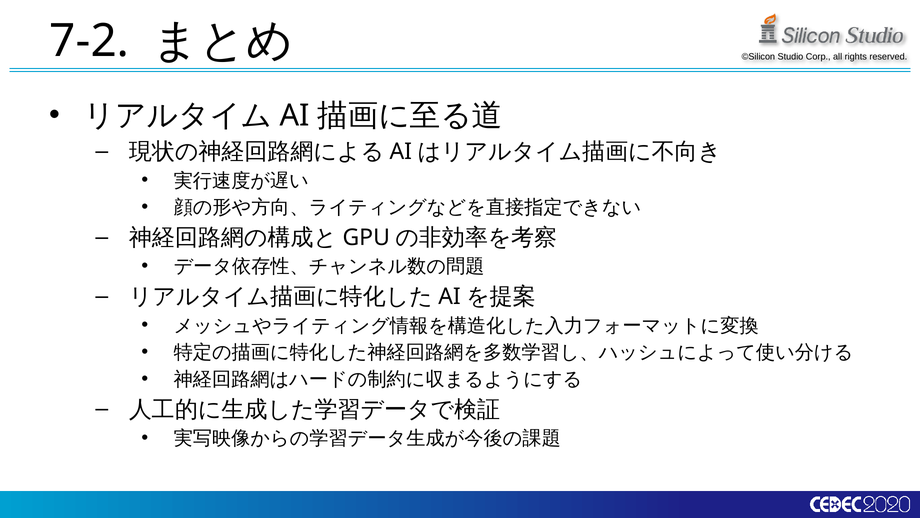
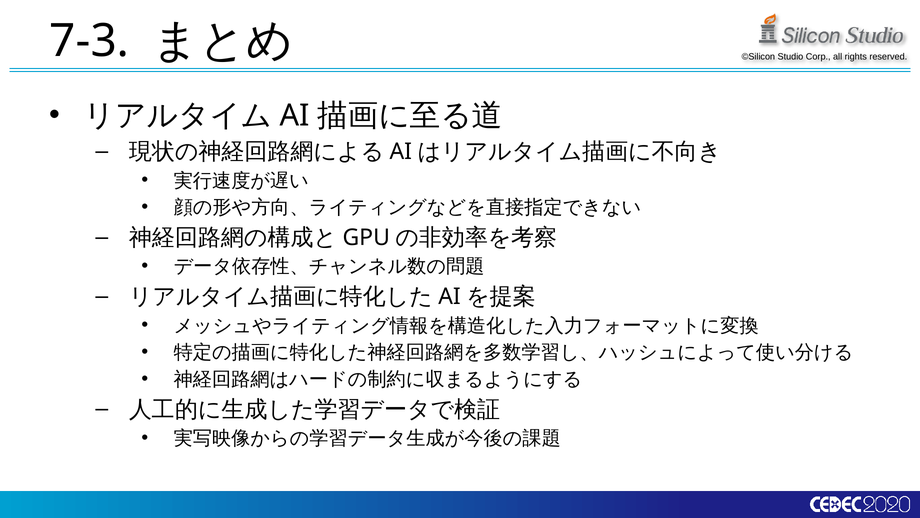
7-2: 7-2 -> 7-3
